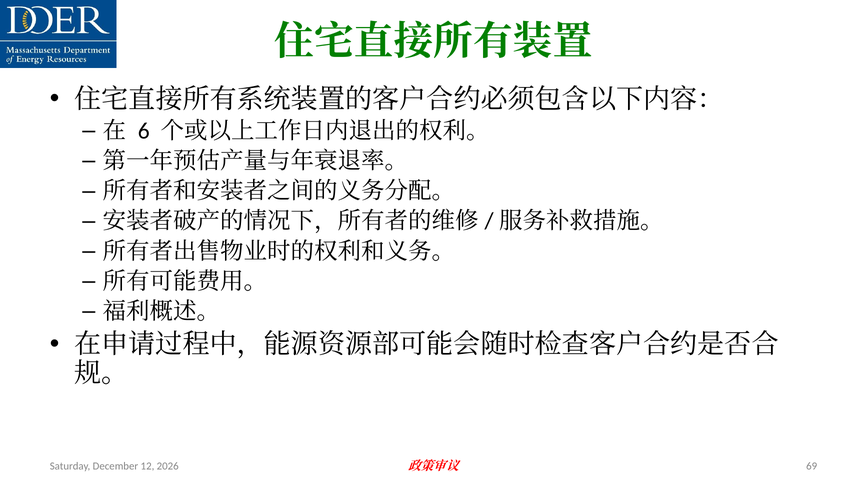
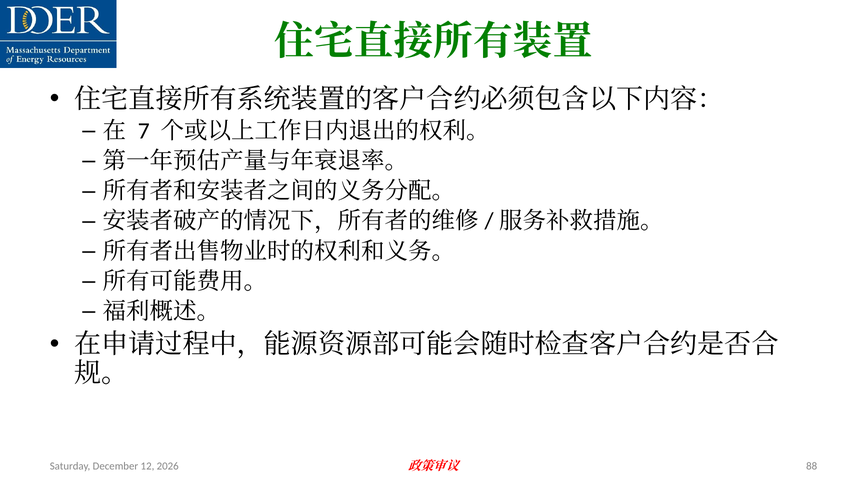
6: 6 -> 7
69: 69 -> 88
